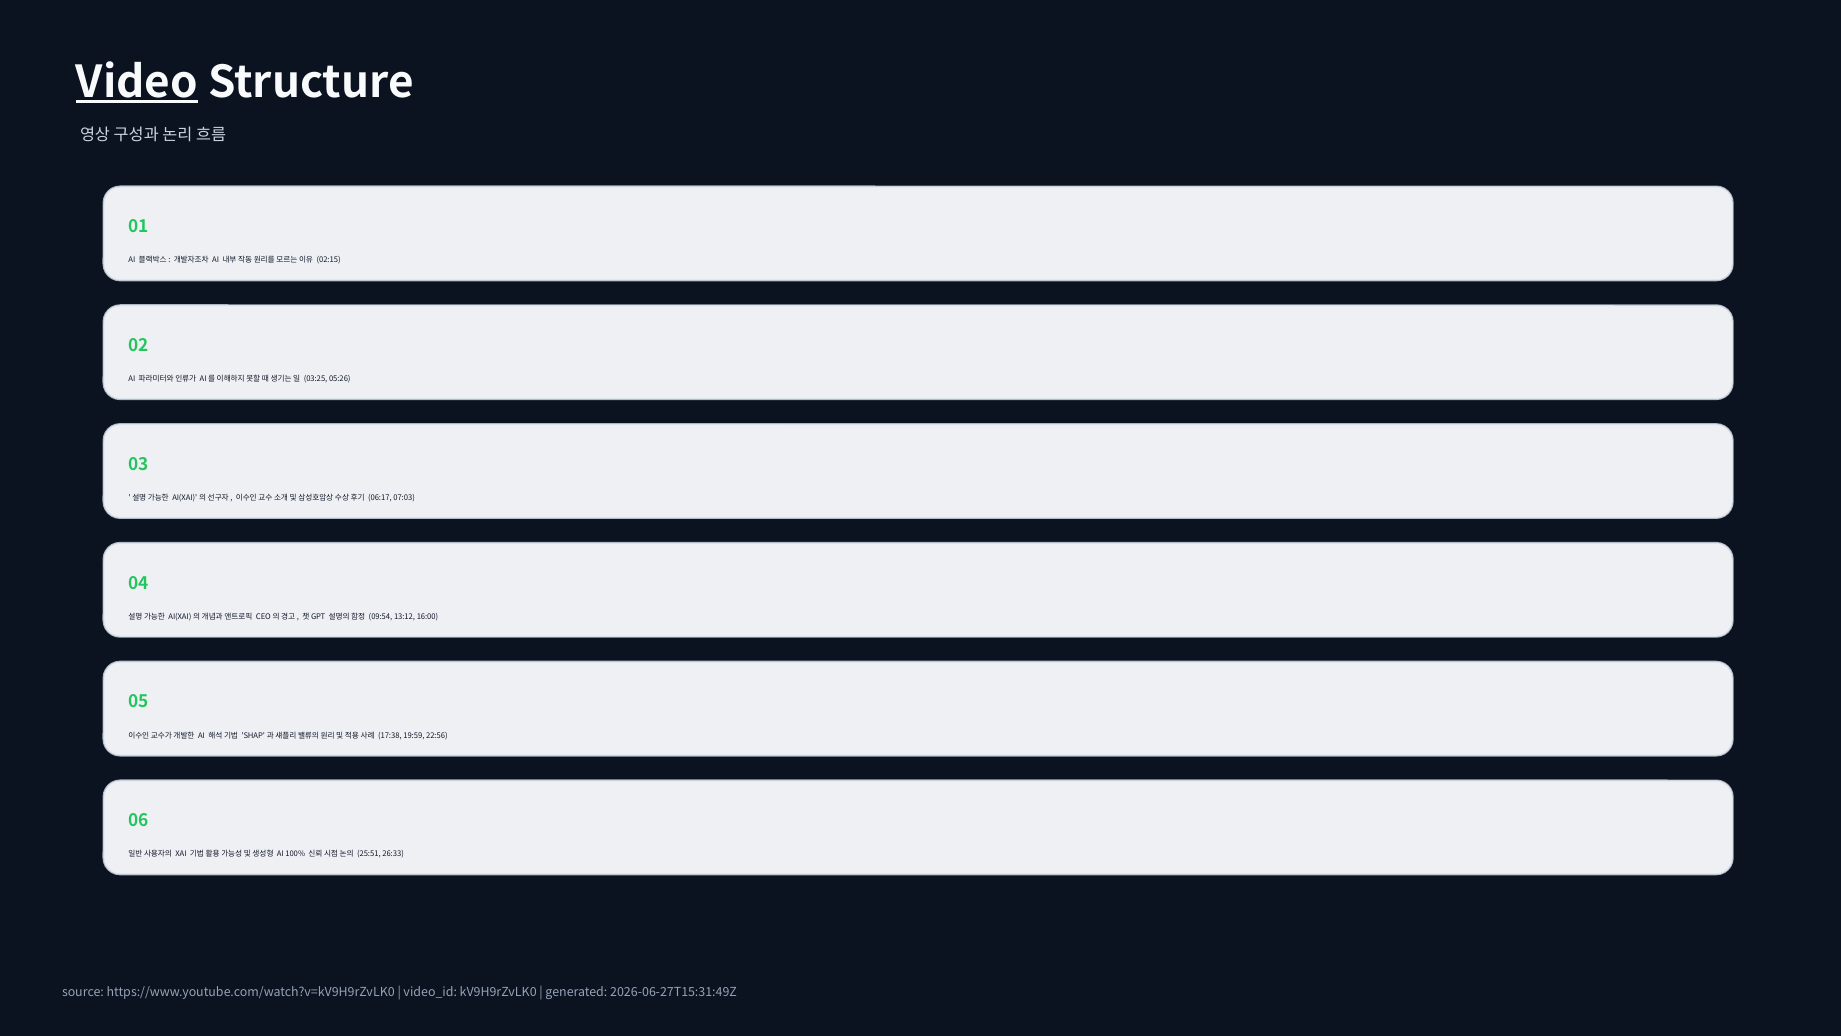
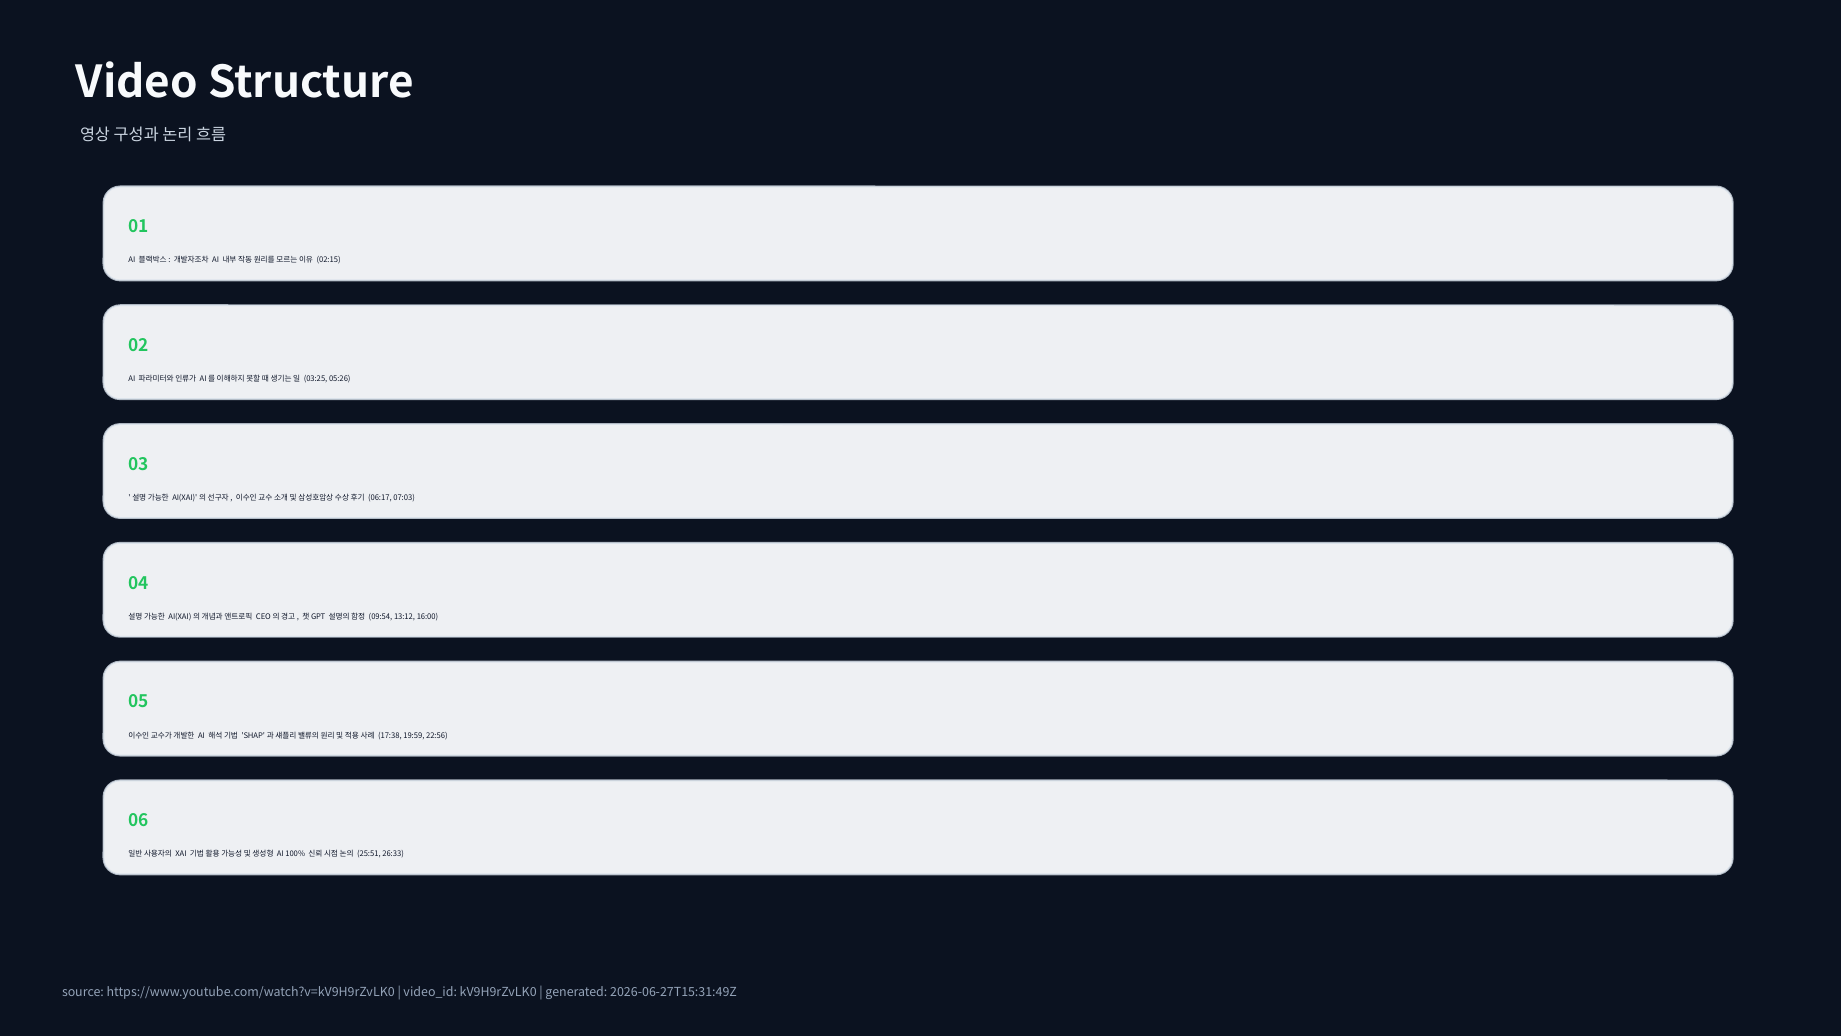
Video underline: present -> none
